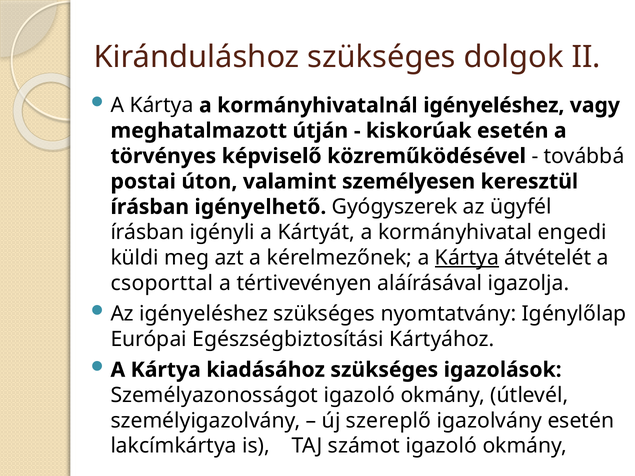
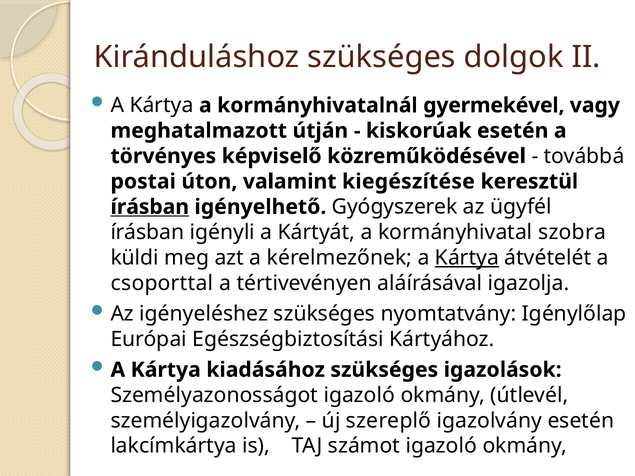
kormányhivatalnál igényeléshez: igényeléshez -> gyermekével
személyesen: személyesen -> kiegészítése
írásban at (150, 207) underline: none -> present
engedi: engedi -> szobra
